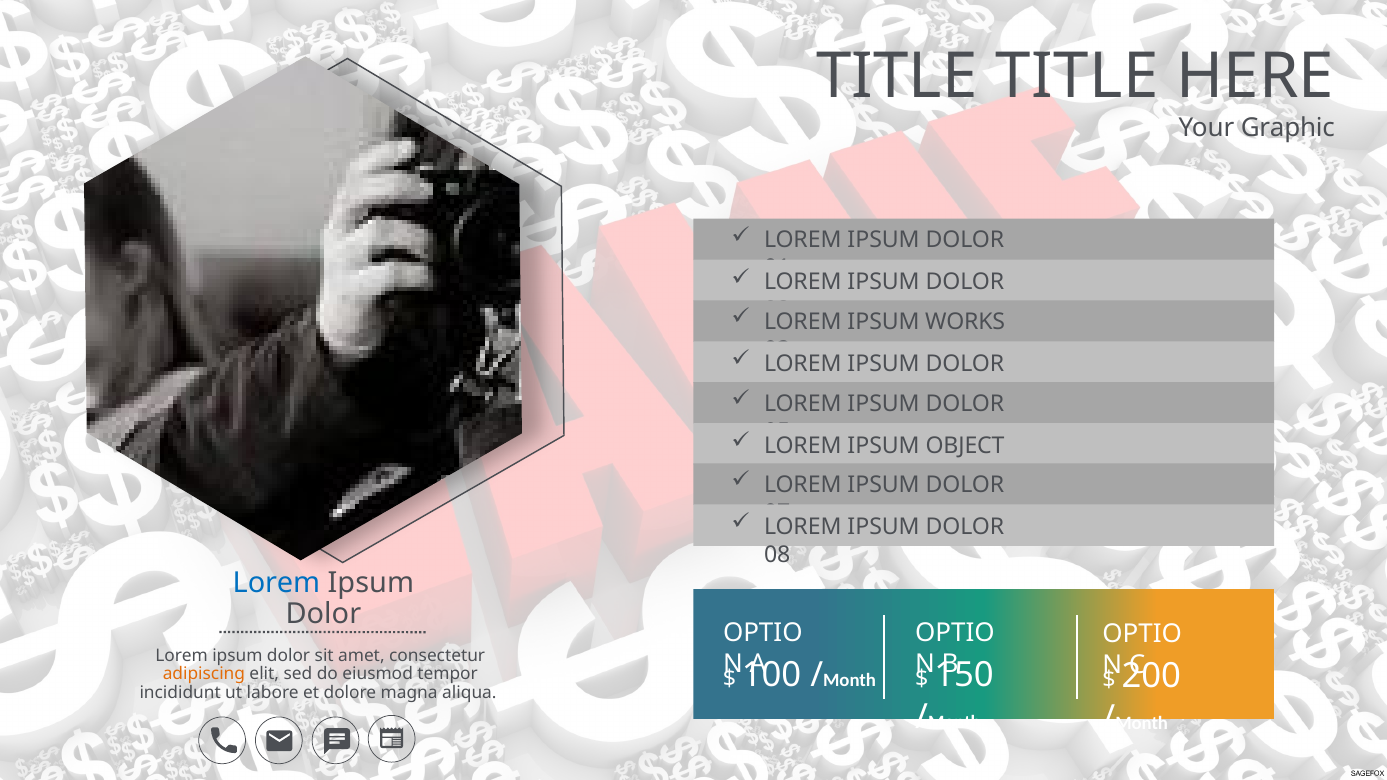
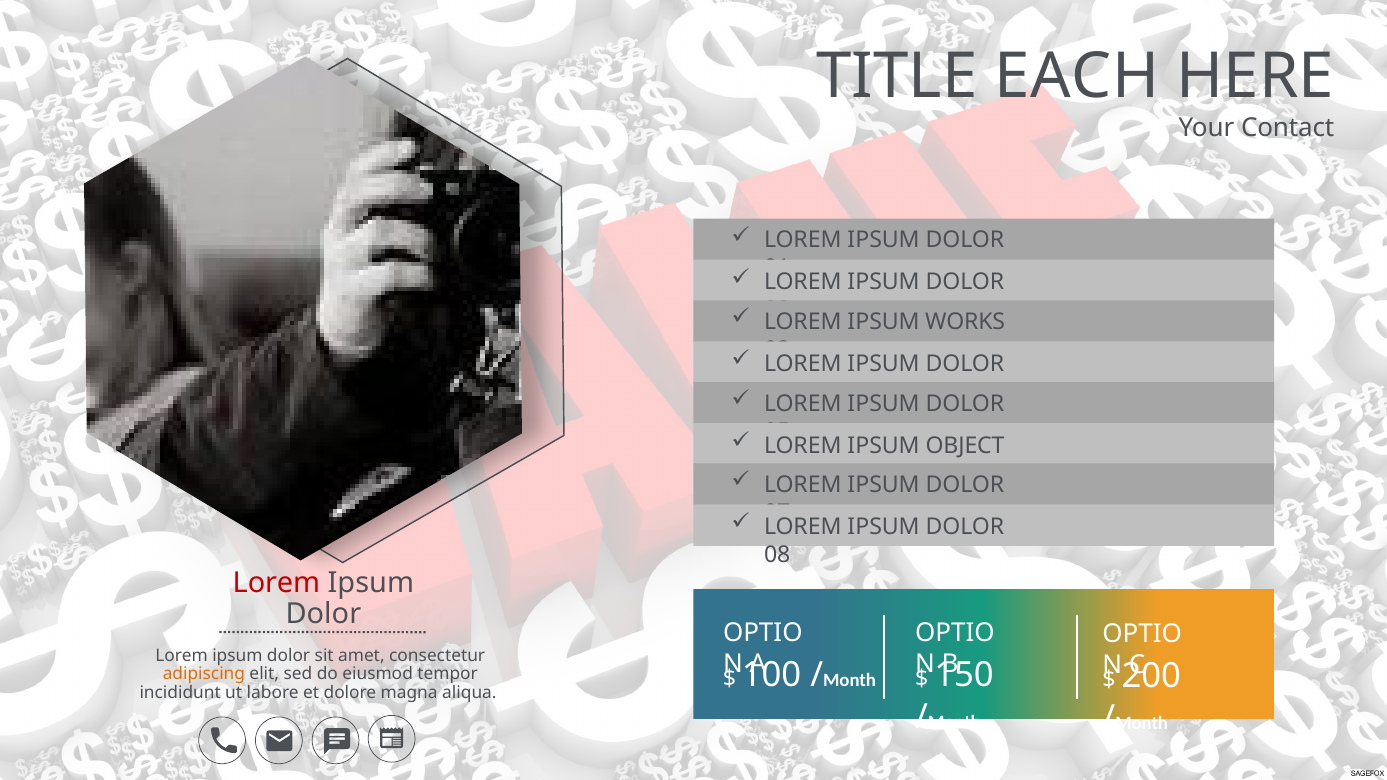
TITLE TITLE: TITLE -> EACH
Graphic: Graphic -> Contact
Lorem at (276, 583) colour: blue -> red
